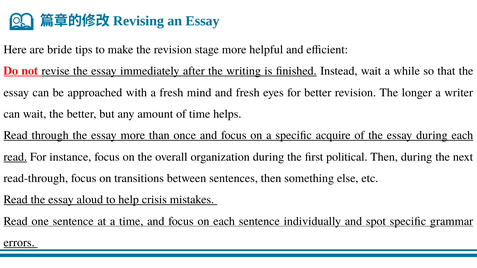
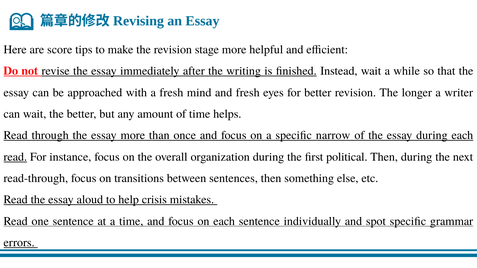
bride: bride -> score
acquire: acquire -> narrow
